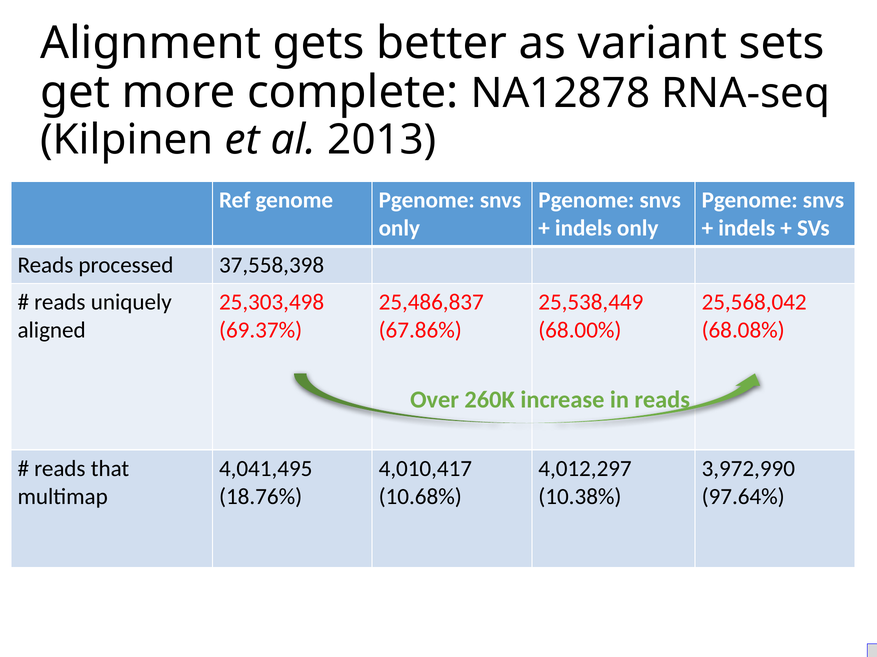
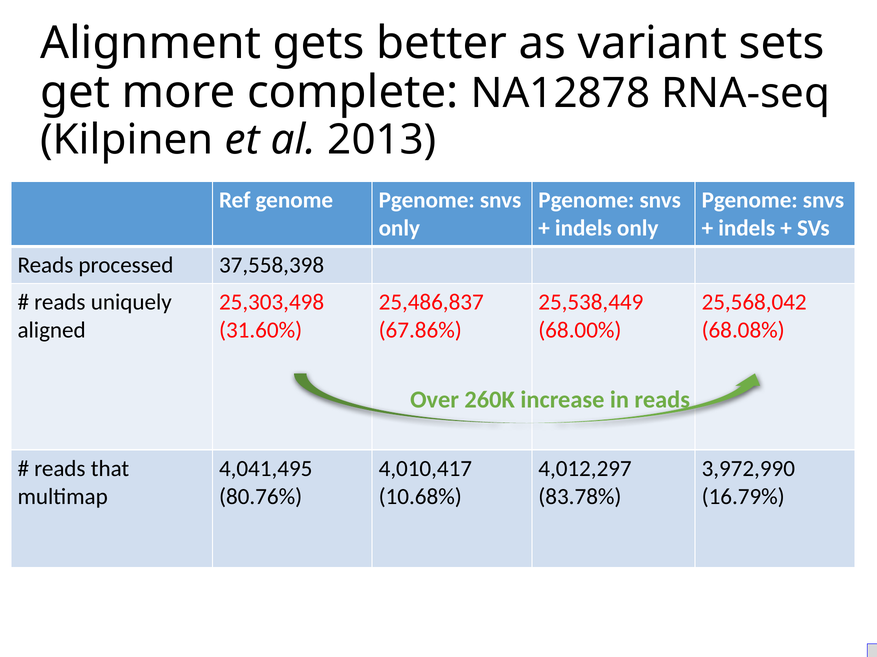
69.37%: 69.37% -> 31.60%
18.76%: 18.76% -> 80.76%
10.38%: 10.38% -> 83.78%
97.64%: 97.64% -> 16.79%
